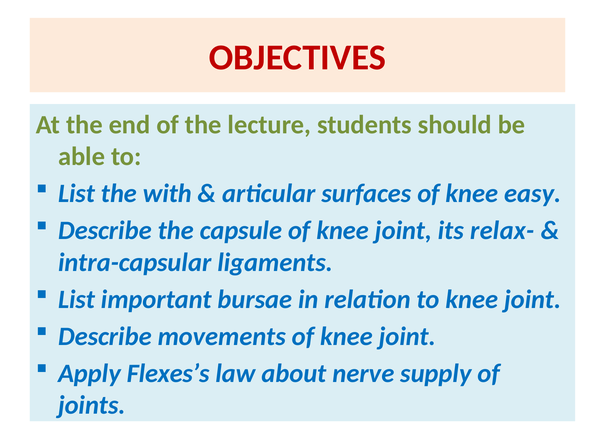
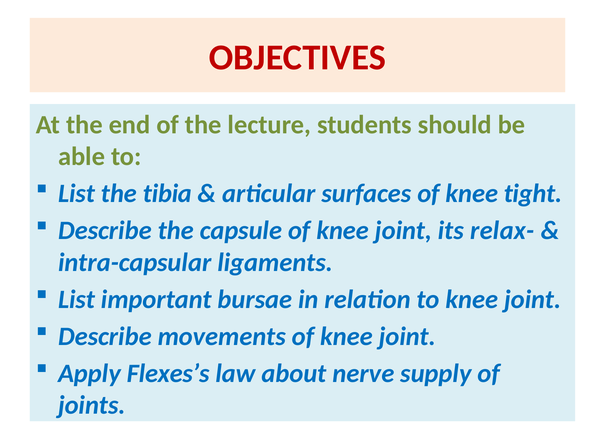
with: with -> tibia
easy: easy -> tight
